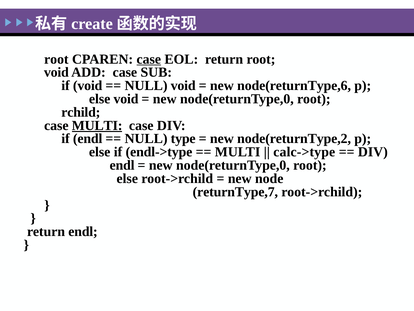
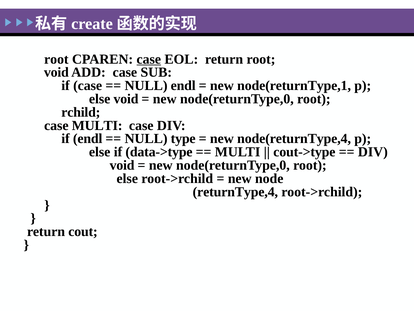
if void: void -> case
NULL void: void -> endl
node(returnType,6: node(returnType,6 -> node(returnType,1
MULTI at (97, 125) underline: present -> none
node(returnType,2: node(returnType,2 -> node(returnType,4
endl->type: endl->type -> data->type
calc->type: calc->type -> cout->type
endl at (122, 165): endl -> void
returnType,7: returnType,7 -> returnType,4
return endl: endl -> cout
